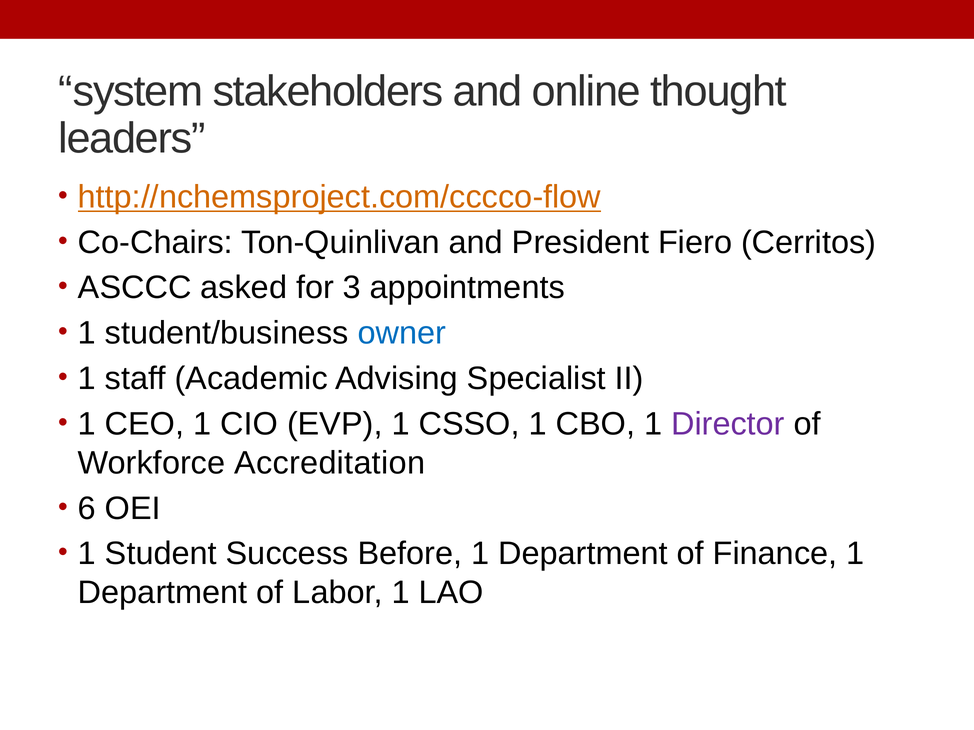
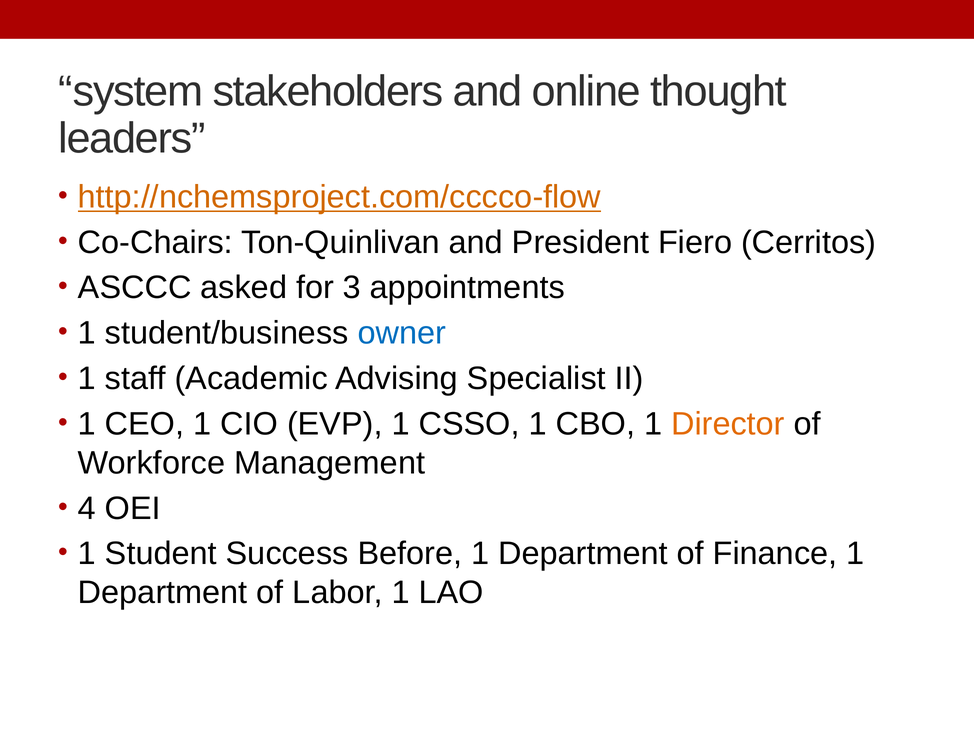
Director colour: purple -> orange
Accreditation: Accreditation -> Management
6: 6 -> 4
